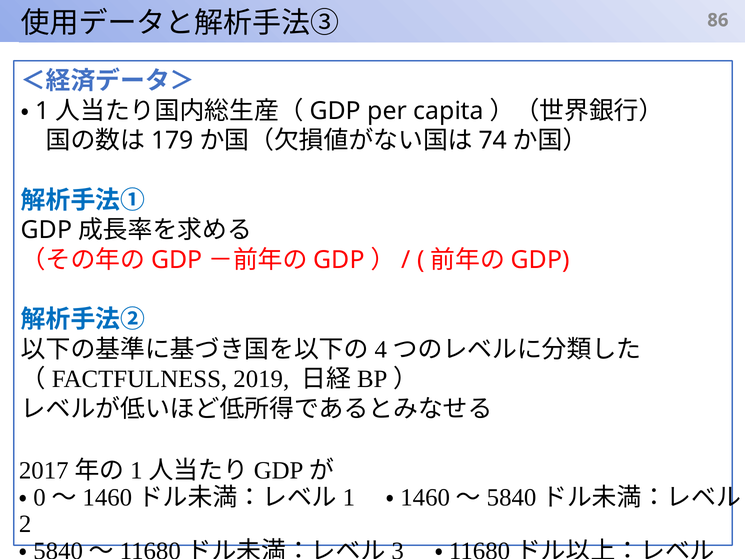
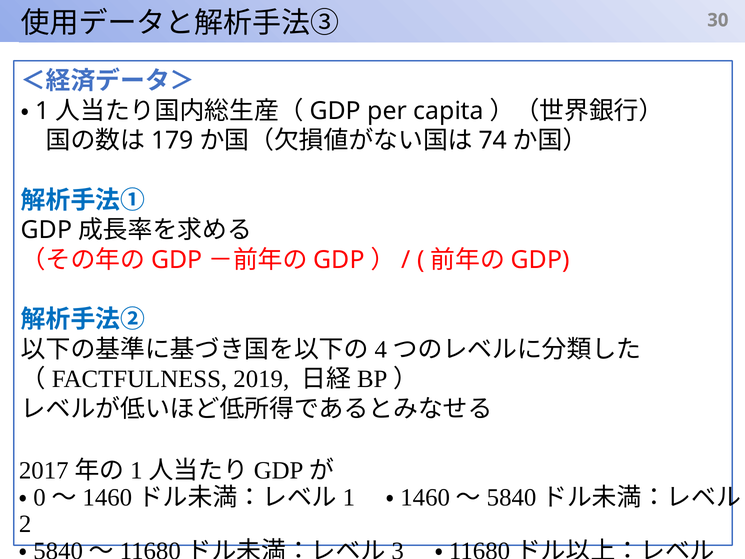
86: 86 -> 30
